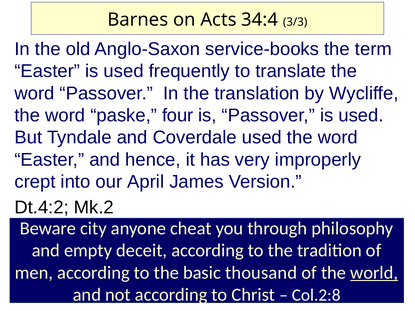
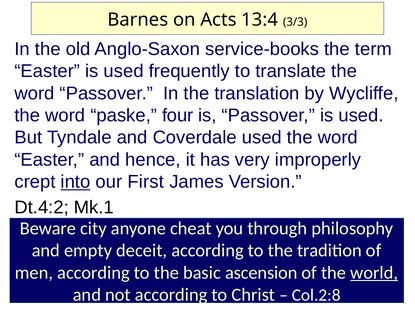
34:4: 34:4 -> 13:4
into underline: none -> present
April: April -> First
Mk.2: Mk.2 -> Mk.1
thousand: thousand -> ascension
